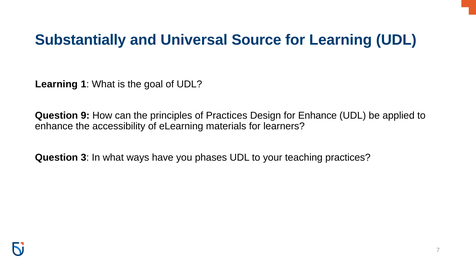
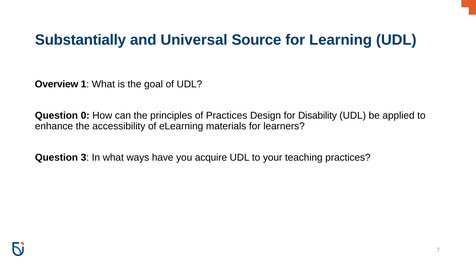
Learning at (56, 84): Learning -> Overview
9: 9 -> 0
for Enhance: Enhance -> Disability
phases: phases -> acquire
